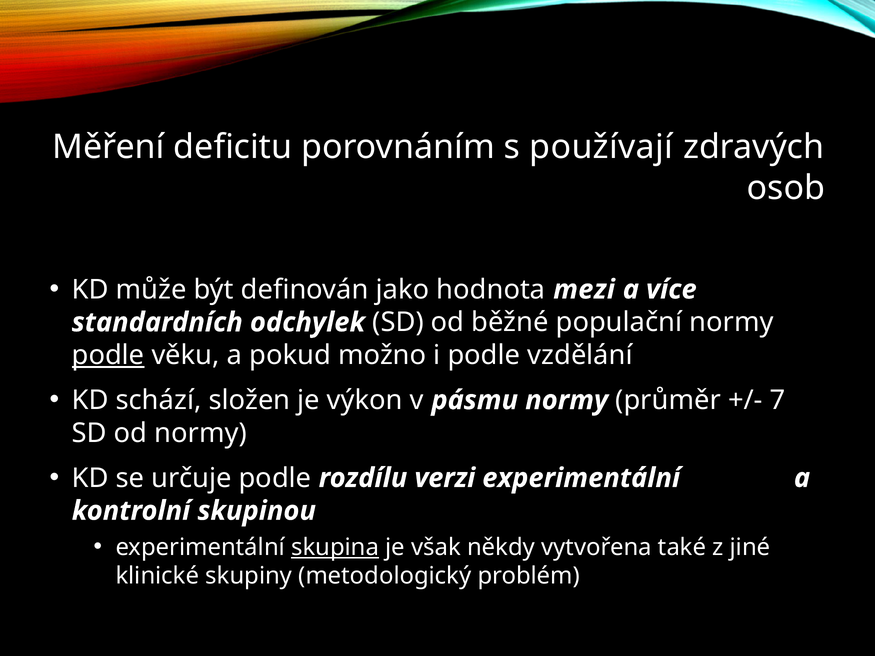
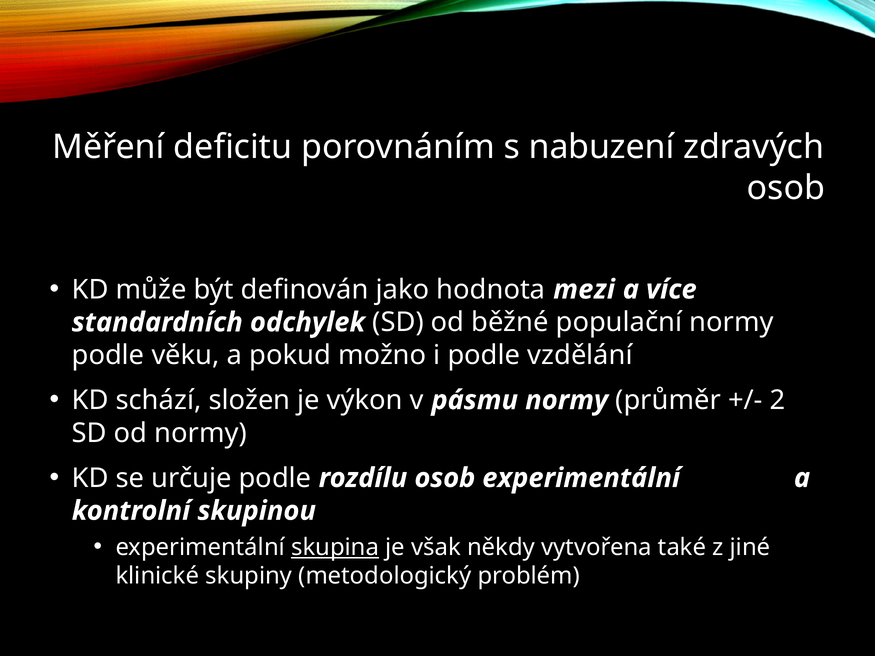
používají: používají -> nabuzení
podle at (108, 355) underline: present -> none
7: 7 -> 2
rozdílu verzi: verzi -> osob
